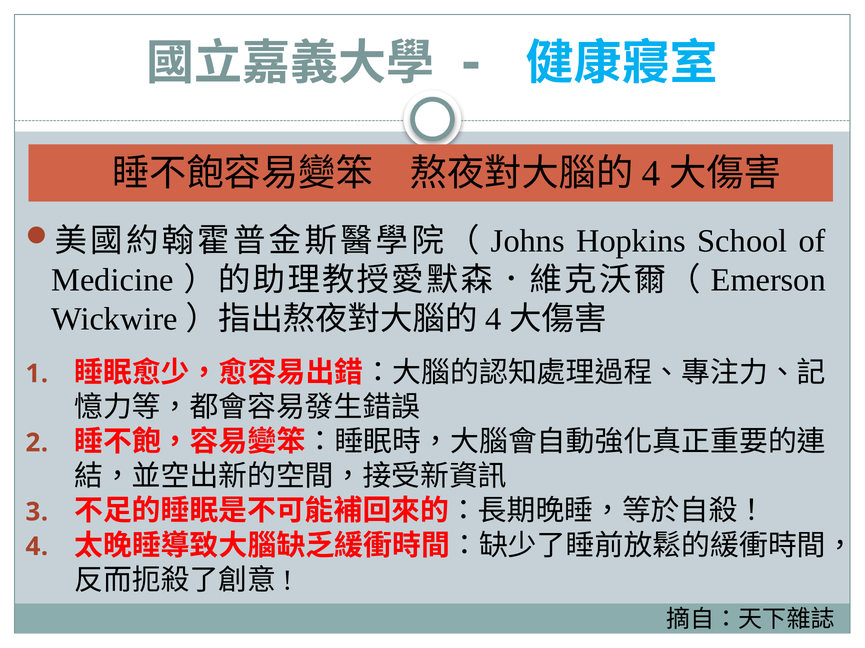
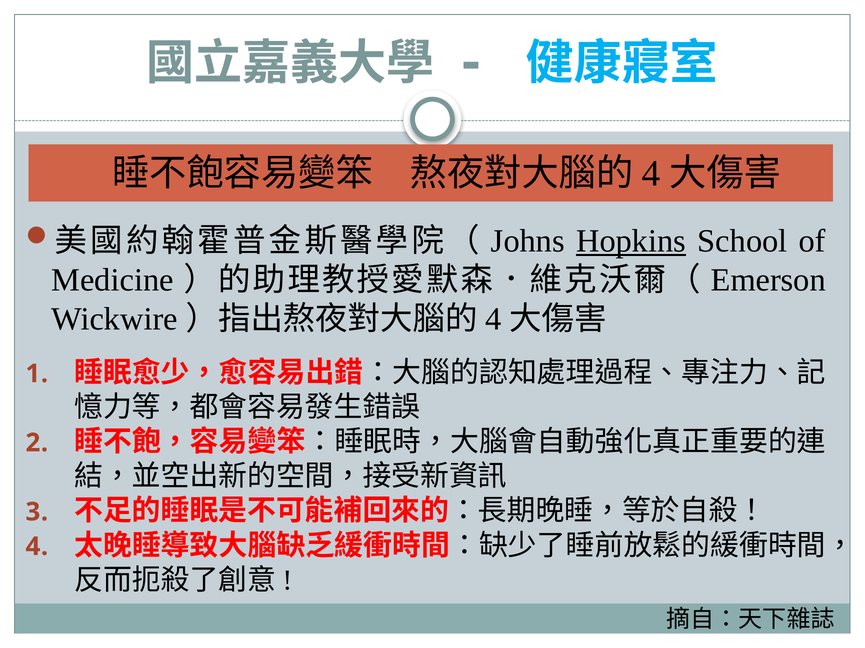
Hopkins underline: none -> present
